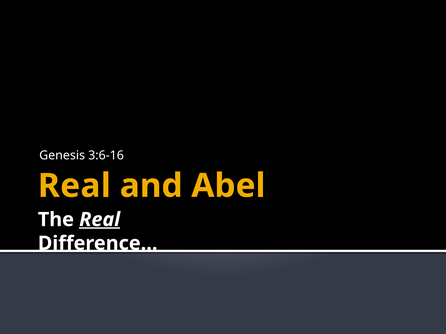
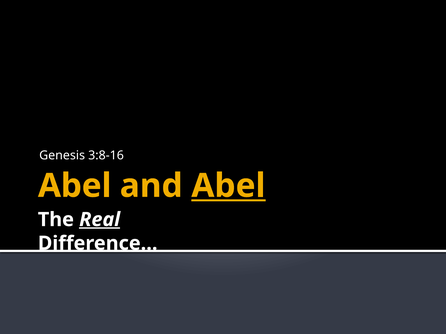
3:6-16: 3:6-16 -> 3:8-16
Real at (74, 186): Real -> Abel
Abel at (228, 186) underline: none -> present
